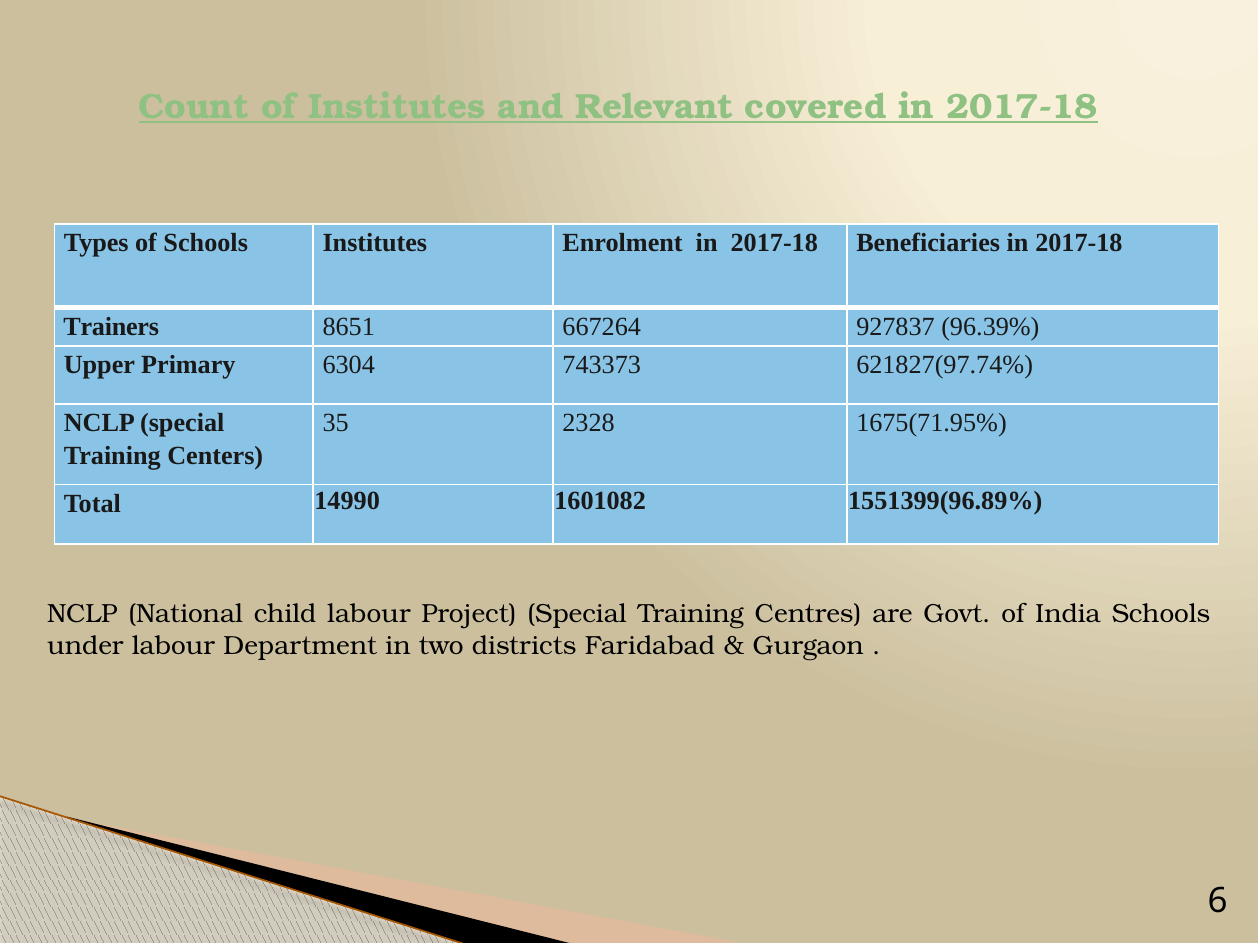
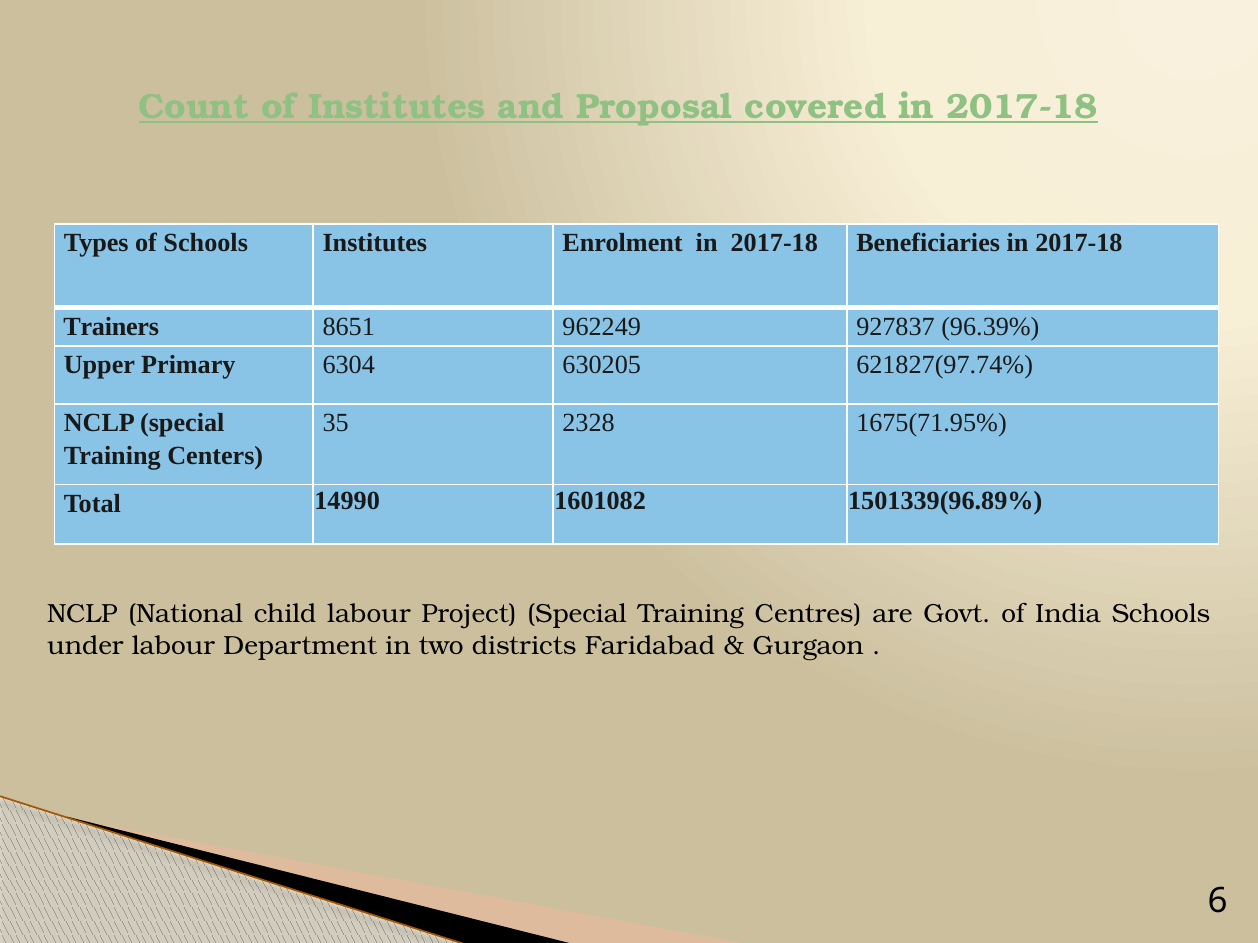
Relevant: Relevant -> Proposal
667264: 667264 -> 962249
743373: 743373 -> 630205
1551399(96.89%: 1551399(96.89% -> 1501339(96.89%
